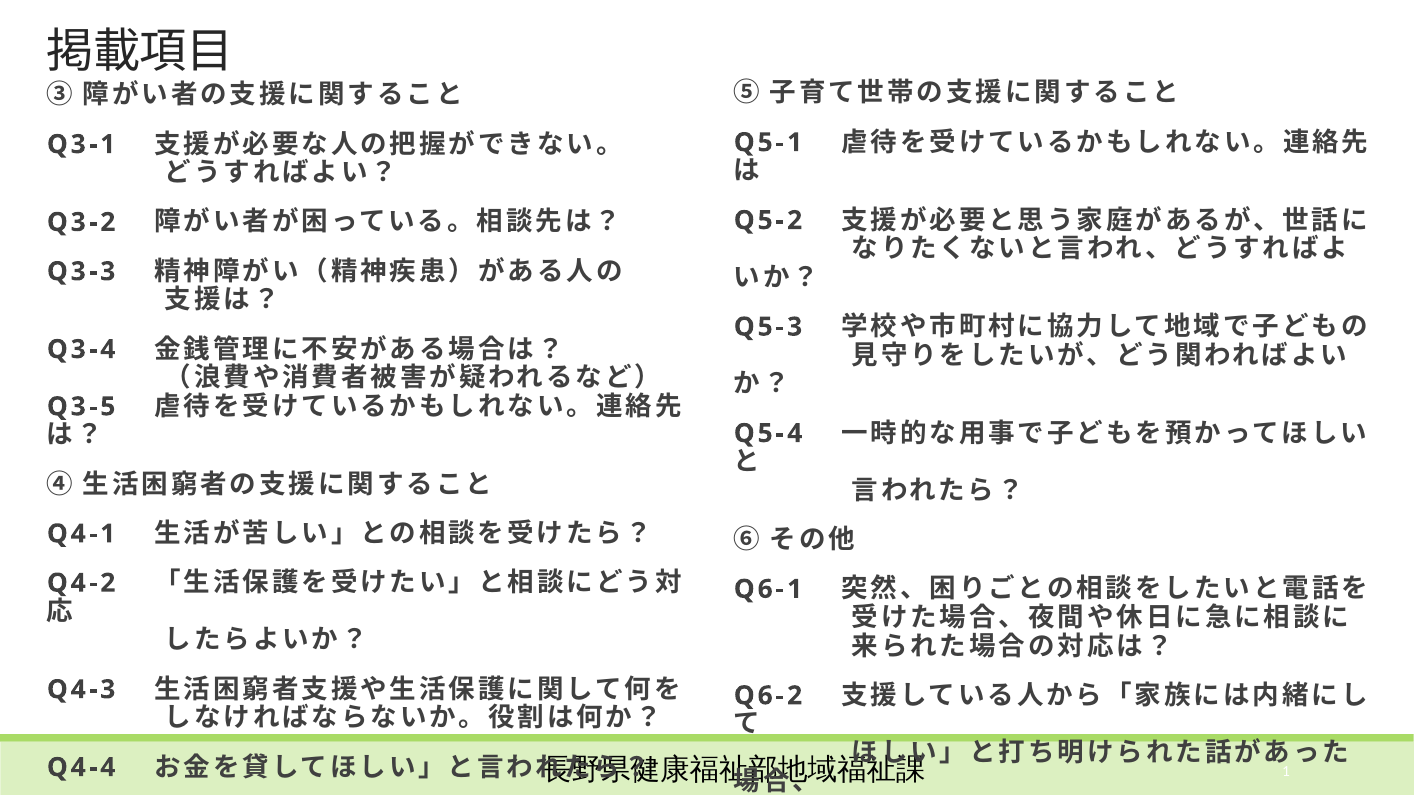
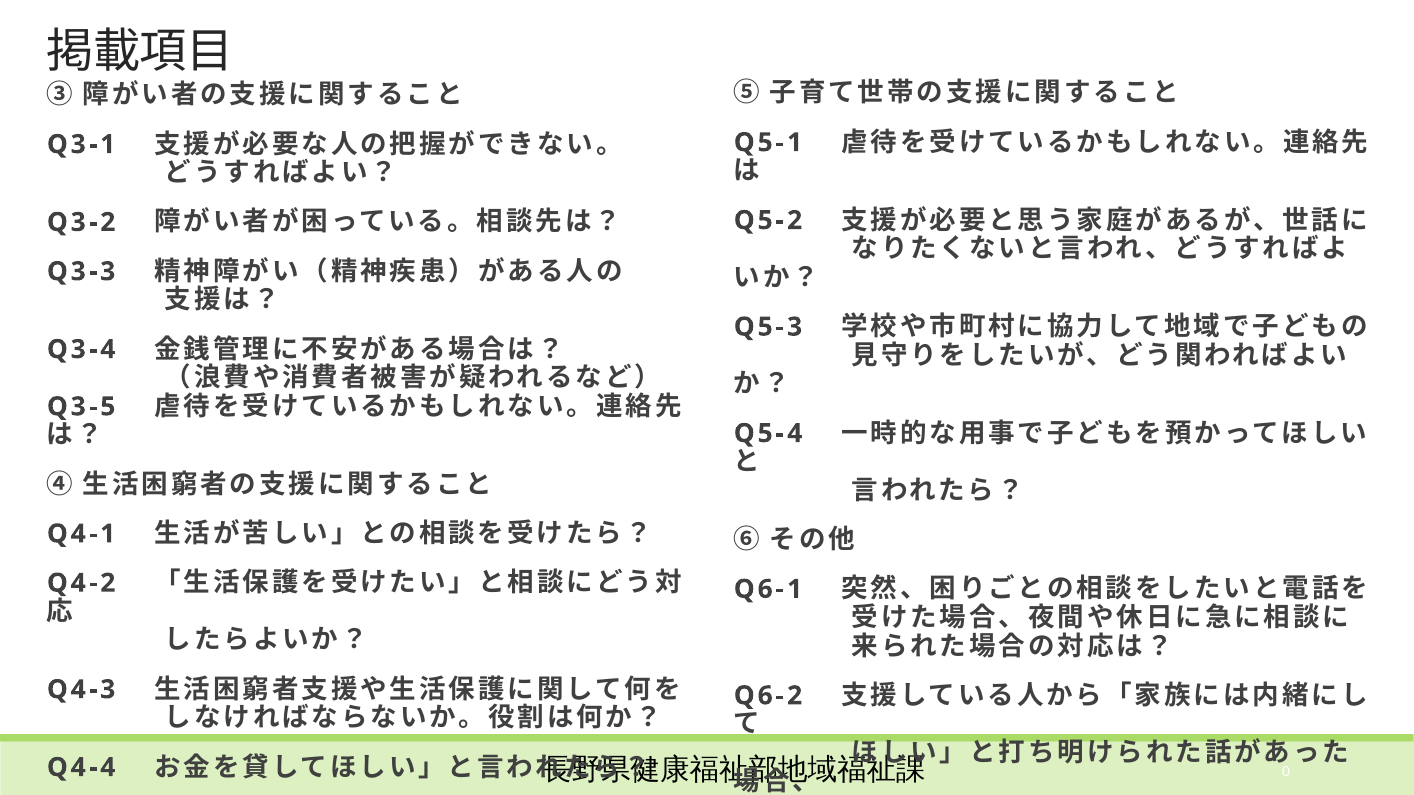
1: 1 -> 0
